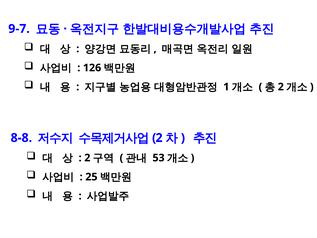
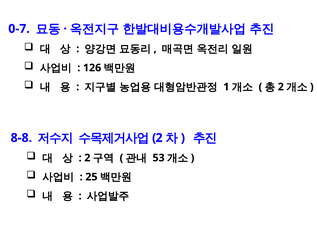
9-7: 9-7 -> 0-7
